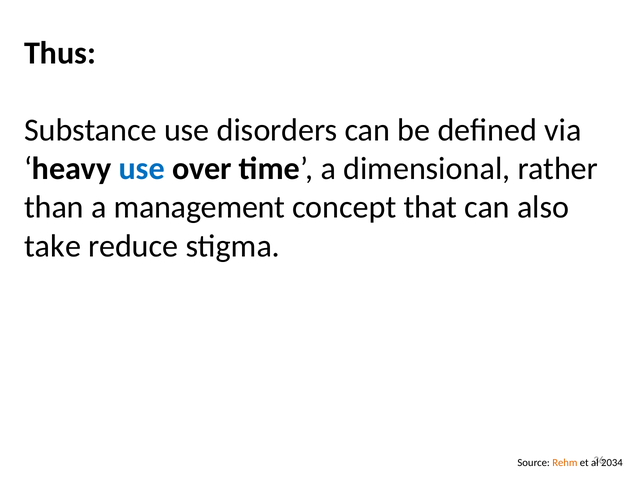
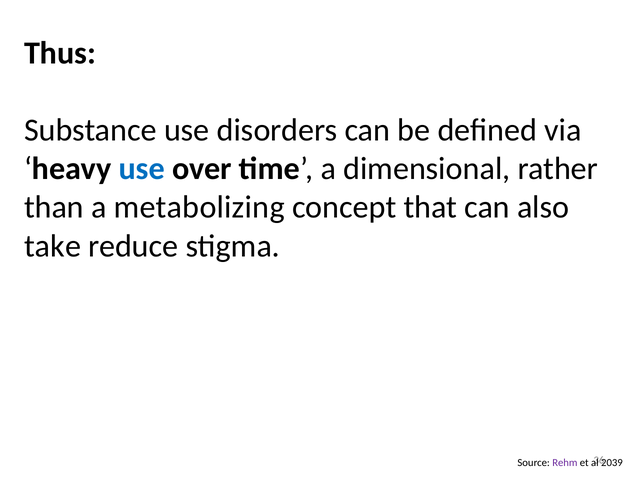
management: management -> metabolizing
Rehm colour: orange -> purple
2034: 2034 -> 2039
